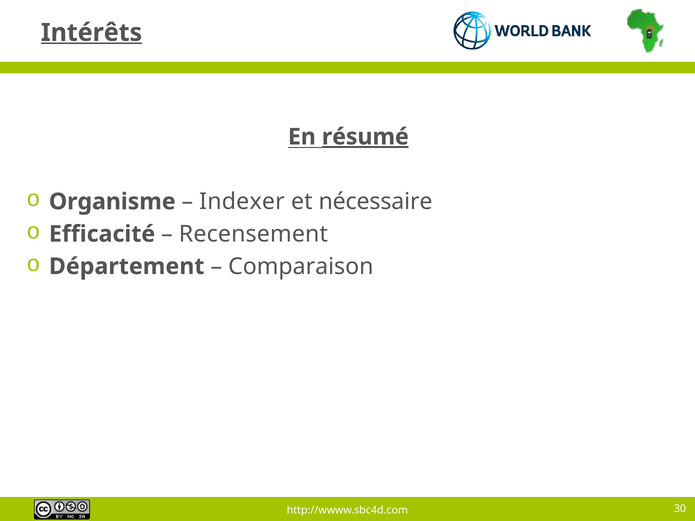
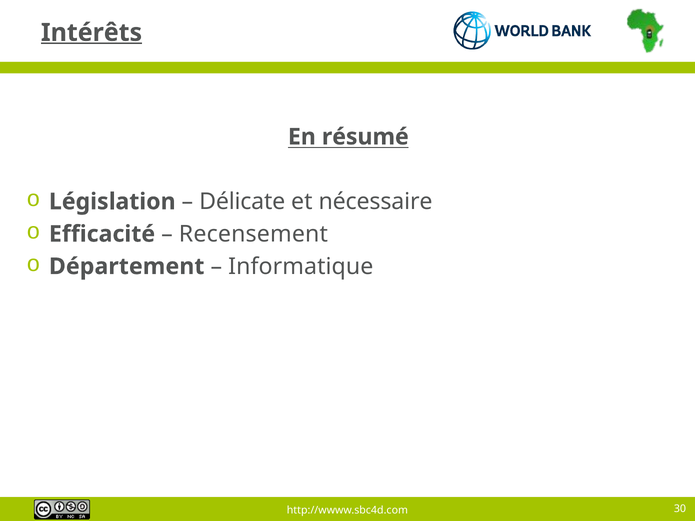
résumé underline: present -> none
Organisme: Organisme -> Législation
Indexer: Indexer -> Délicate
Comparaison: Comparaison -> Informatique
